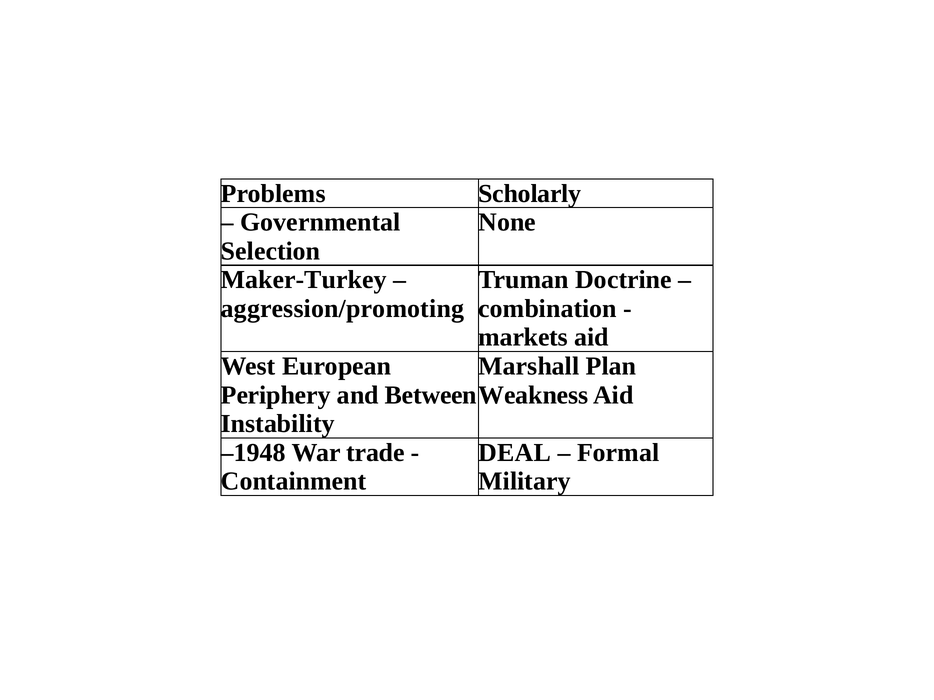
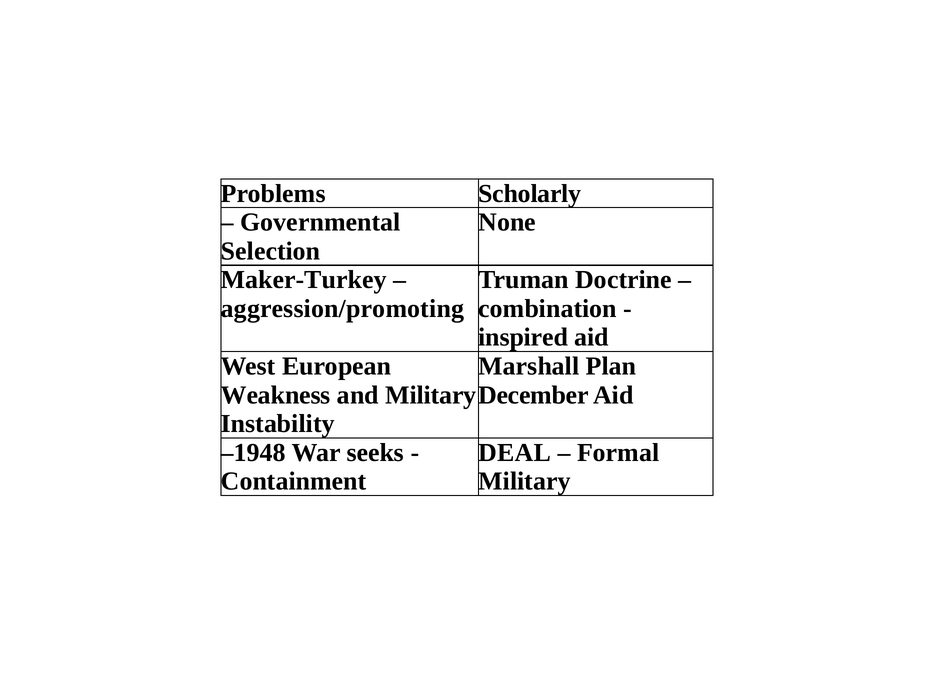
markets: markets -> inspired
Periphery: Periphery -> Weakness
and Between: Between -> Military
Weakness: Weakness -> December
trade: trade -> seeks
